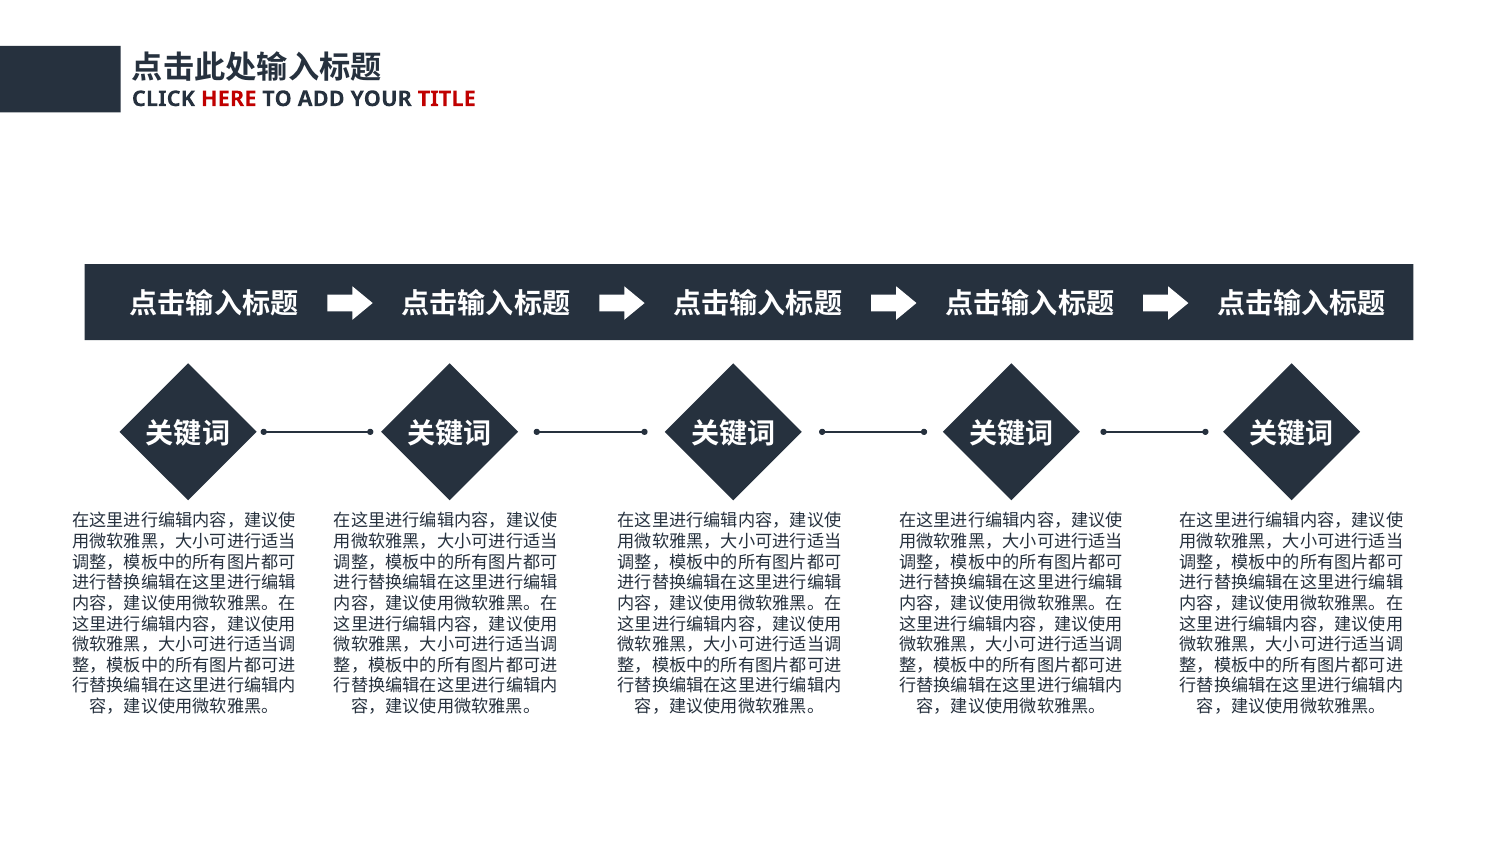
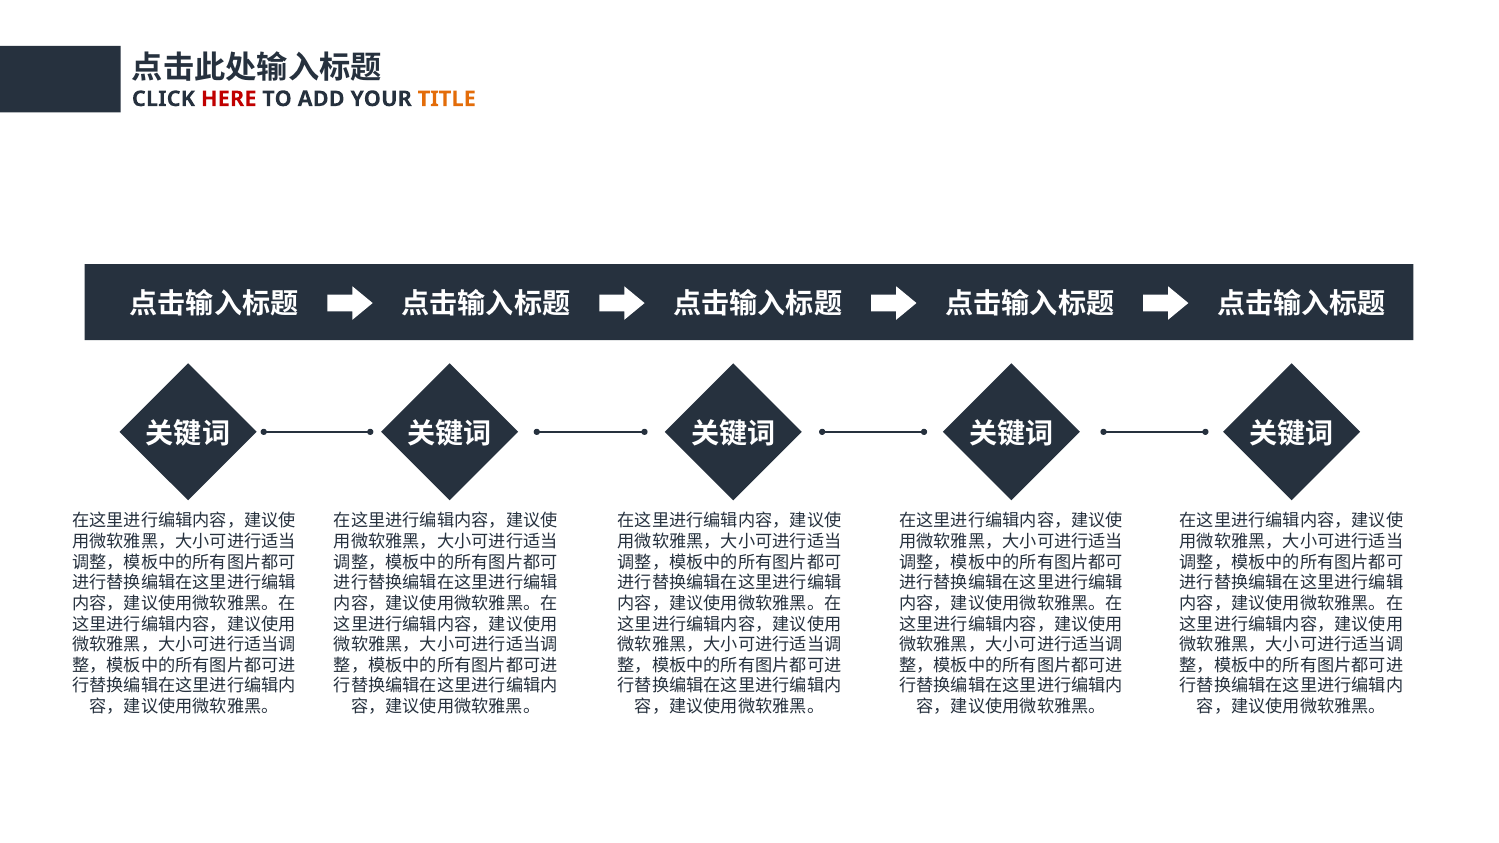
TITLE colour: red -> orange
